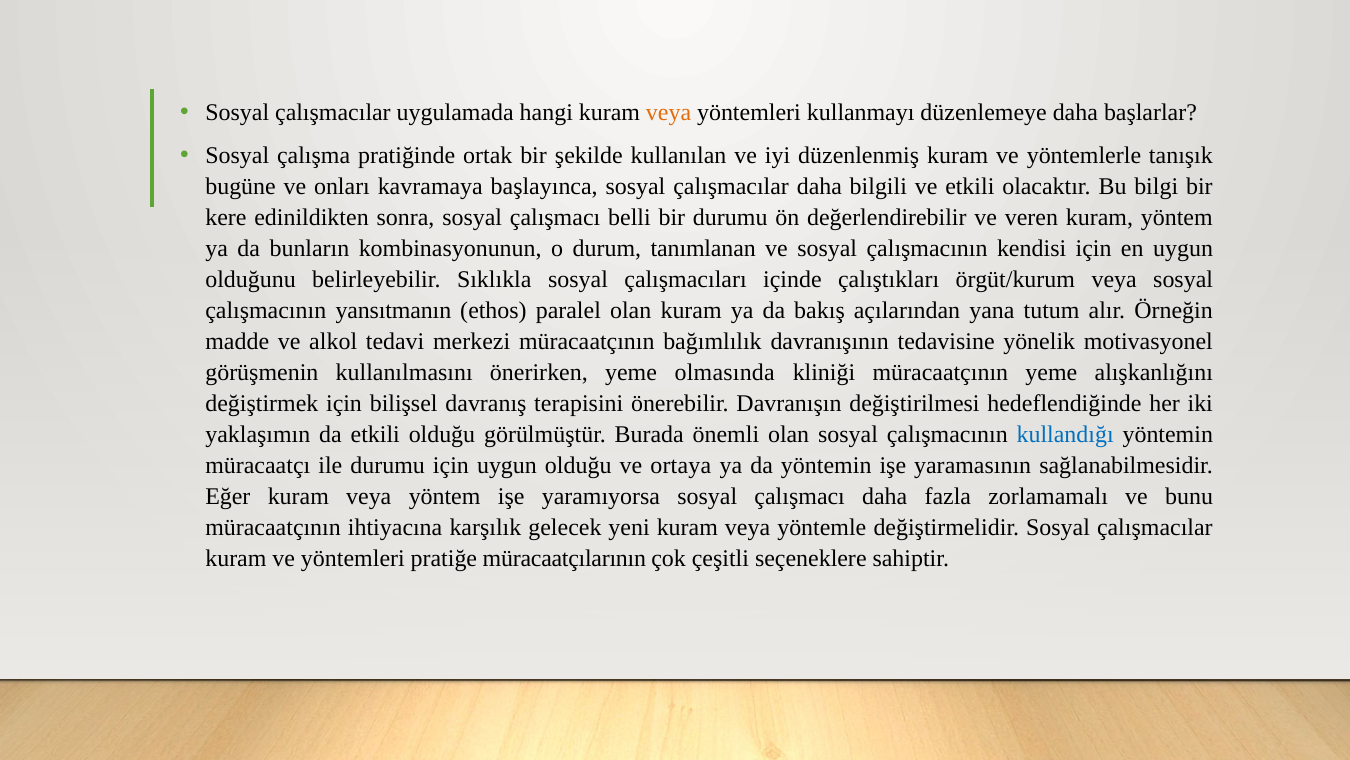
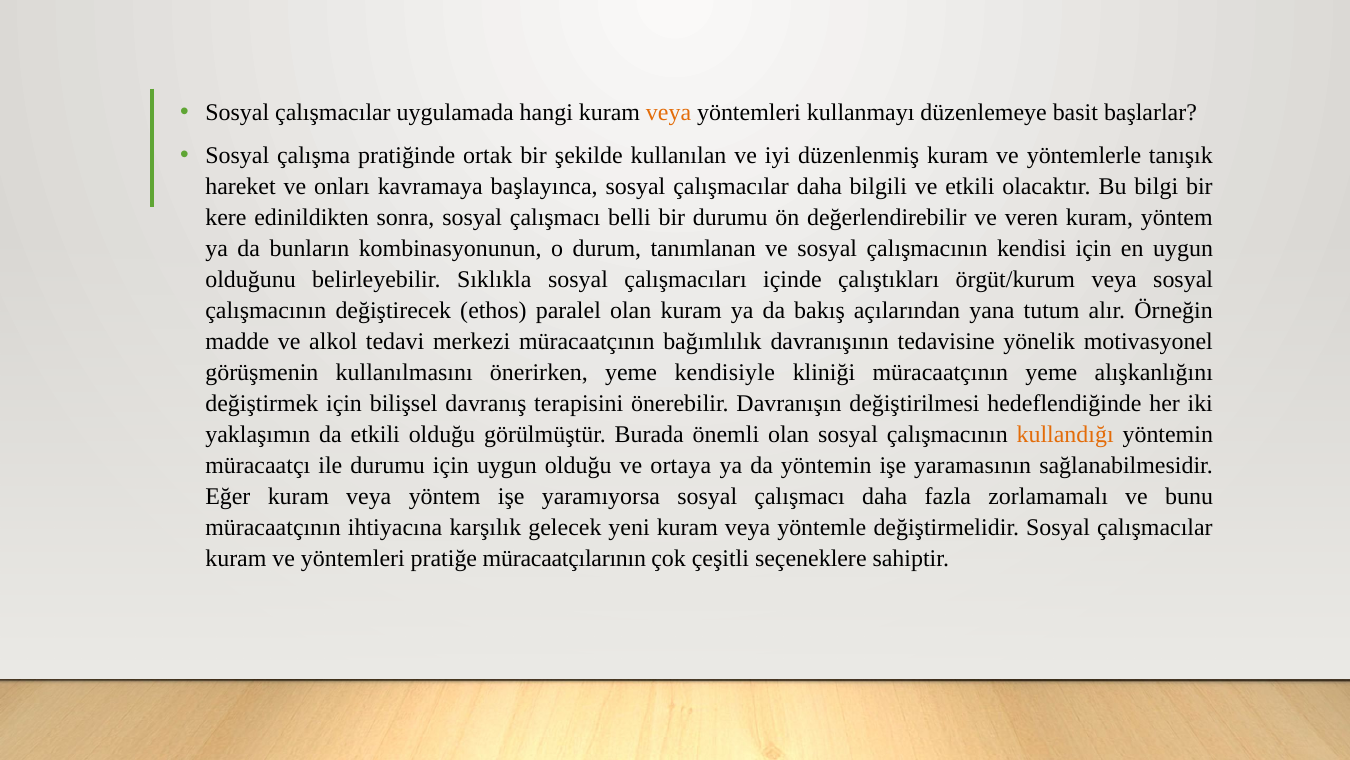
düzenlemeye daha: daha -> basit
bugüne: bugüne -> hareket
yansıtmanın: yansıtmanın -> değiştirecek
olmasında: olmasında -> kendisiyle
kullandığı colour: blue -> orange
